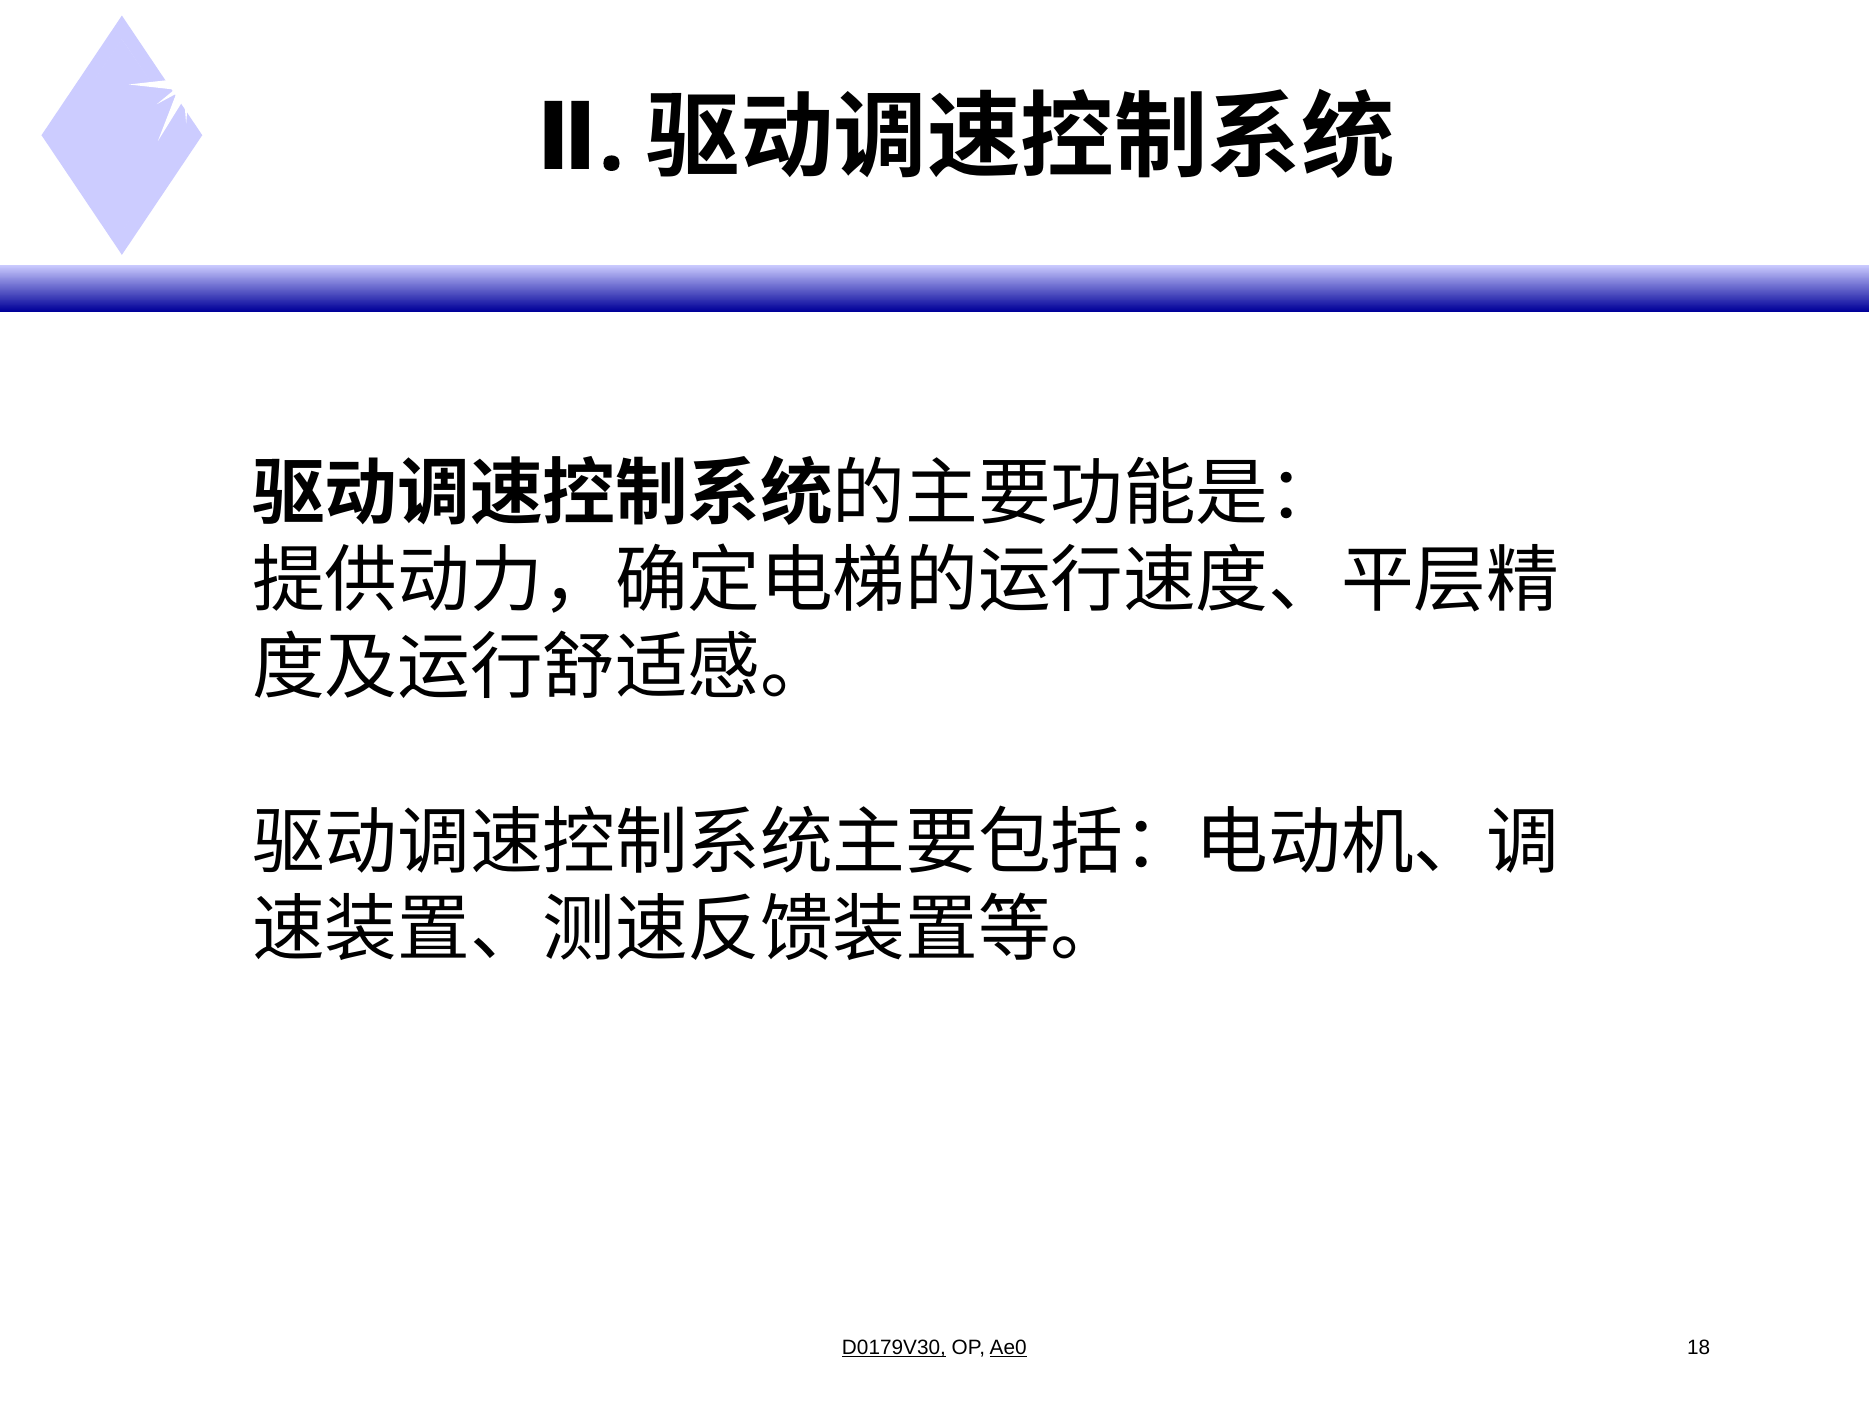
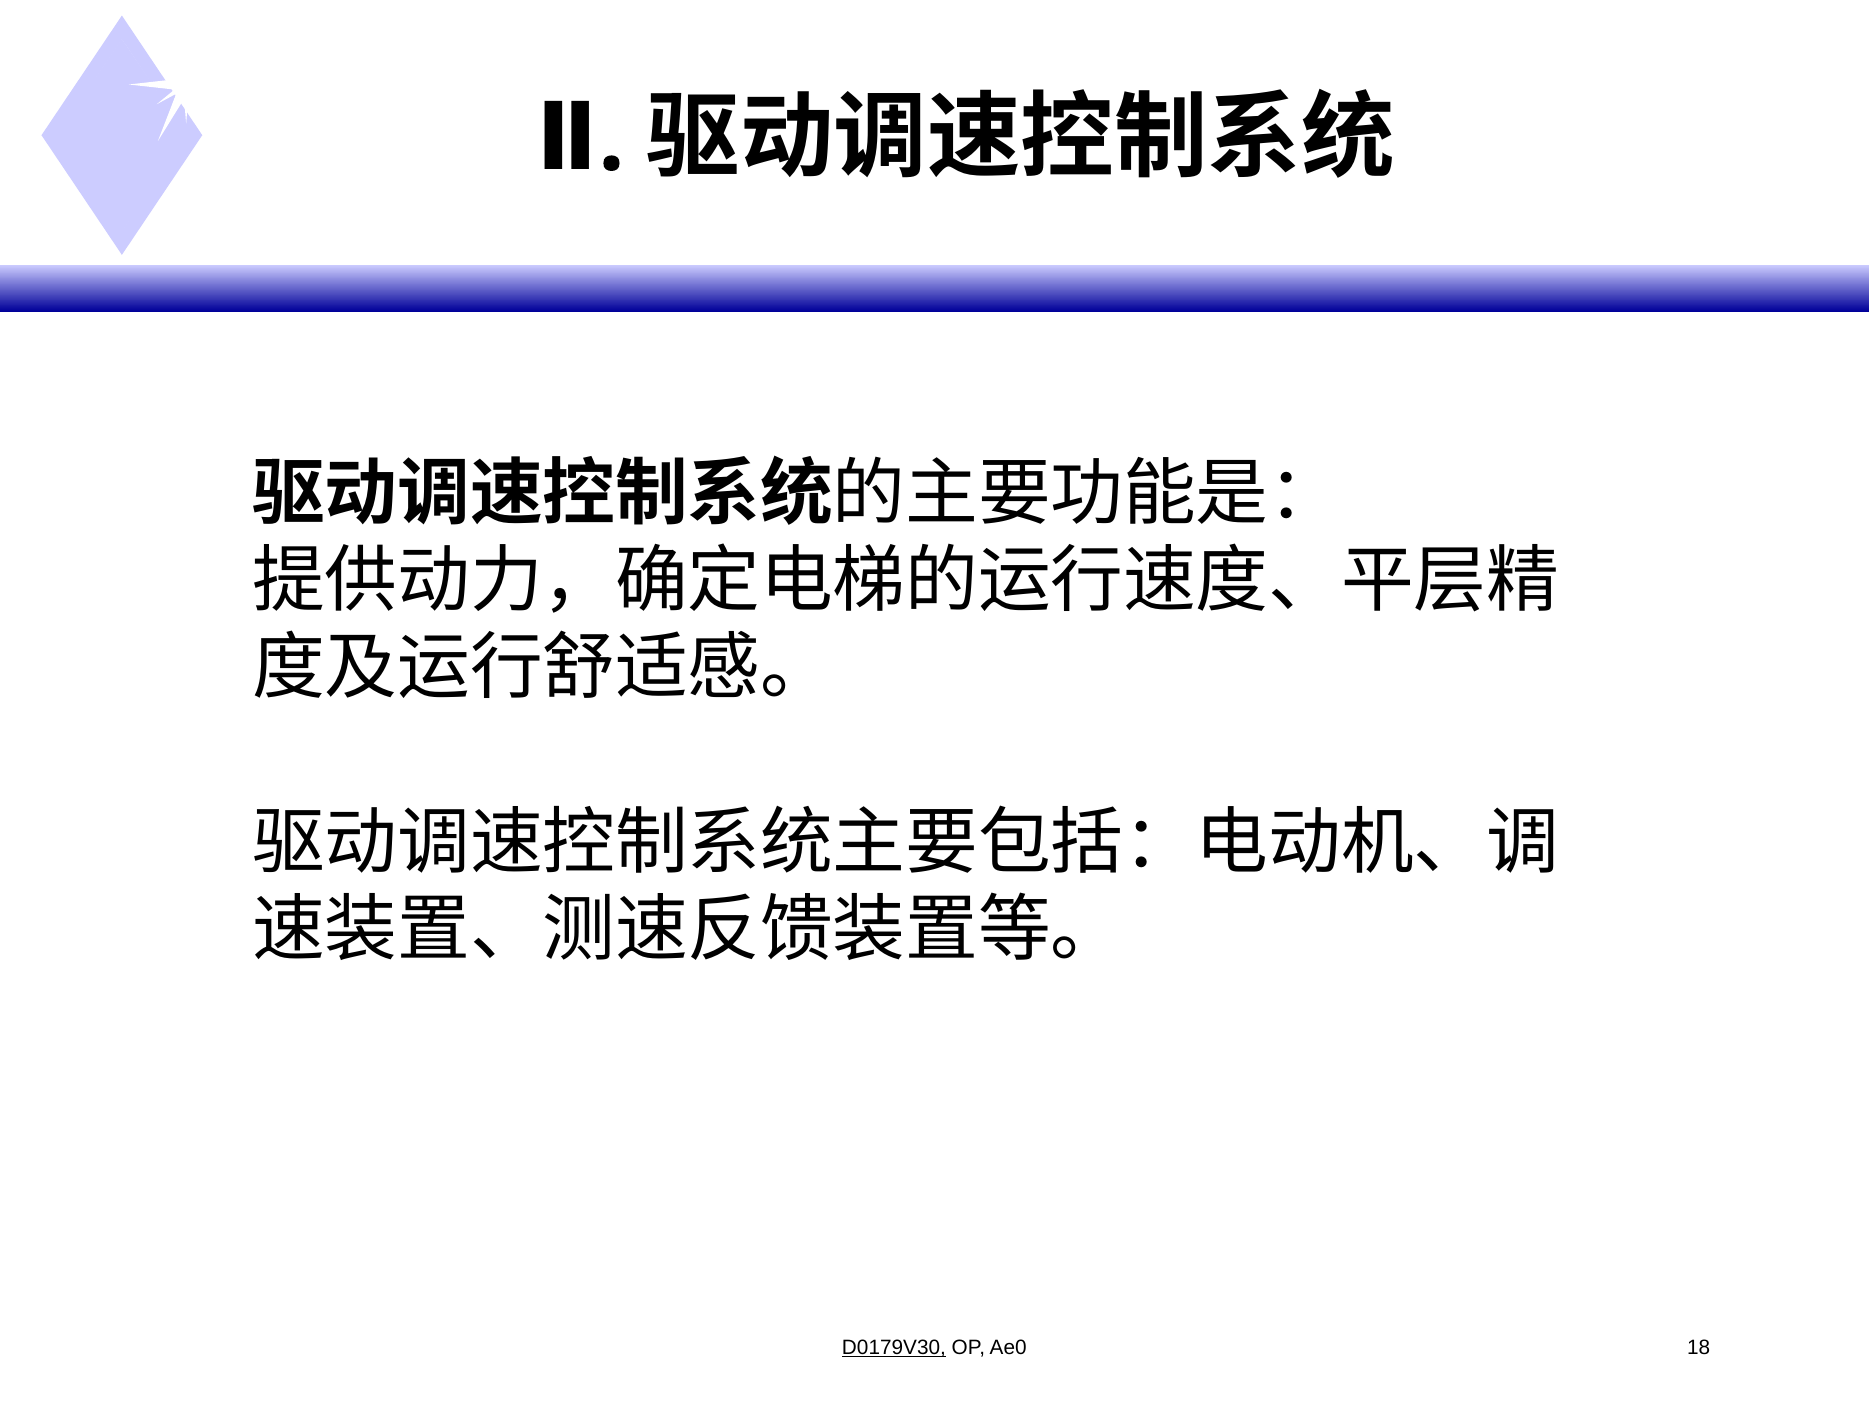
Ae0 underline: present -> none
